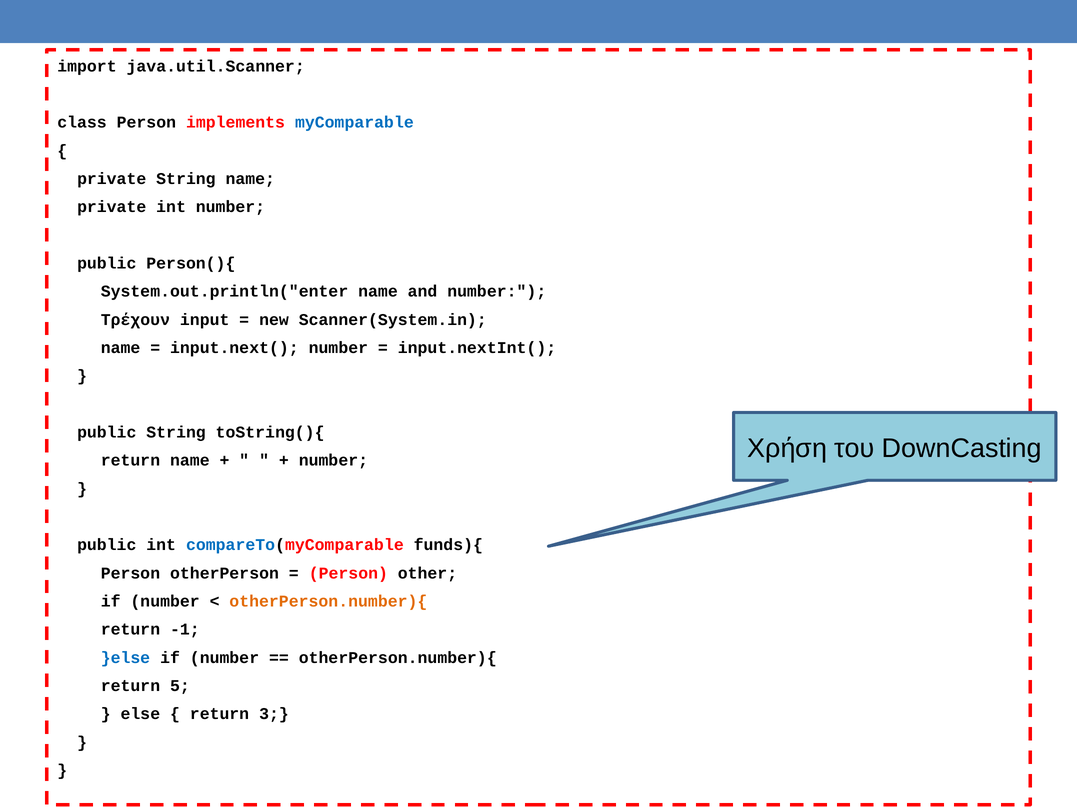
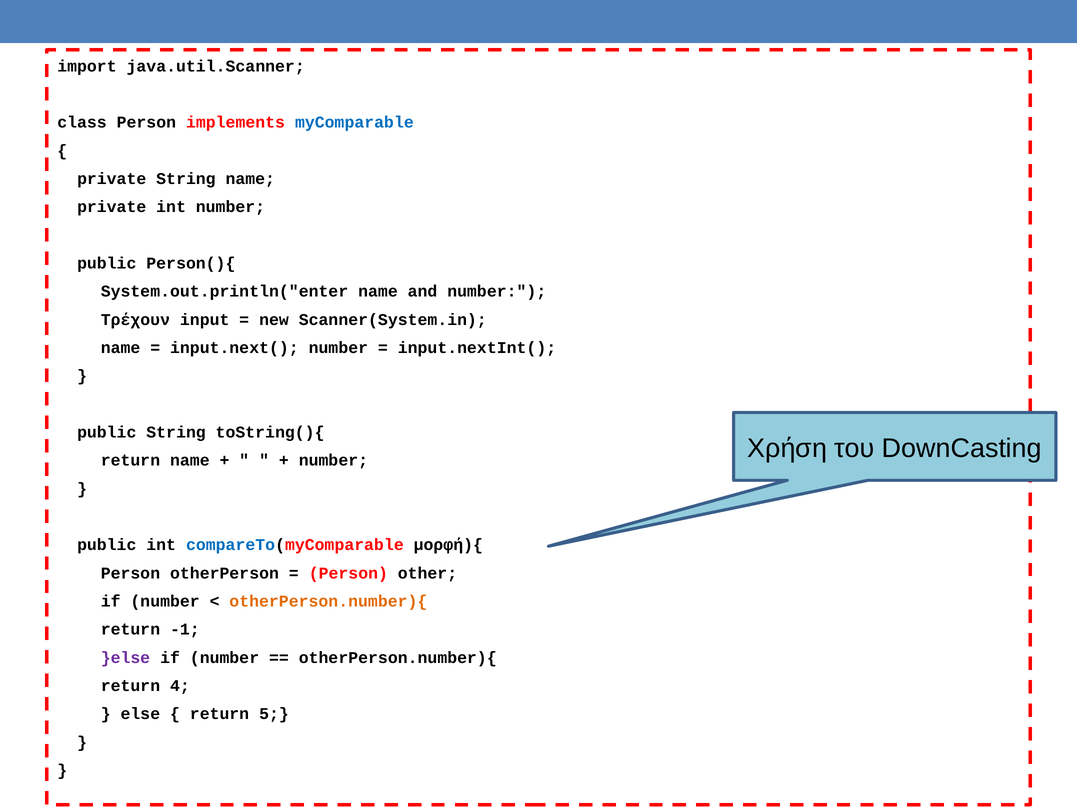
funds){: funds){ -> μορφή){
}else colour: blue -> purple
5: 5 -> 4
3: 3 -> 5
